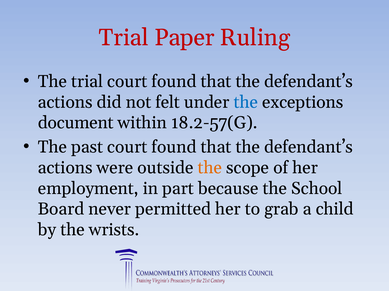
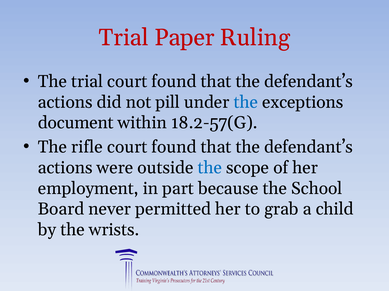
felt: felt -> pill
past: past -> rifle
the at (210, 168) colour: orange -> blue
